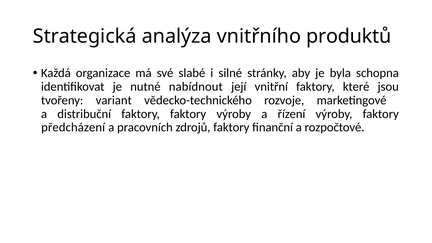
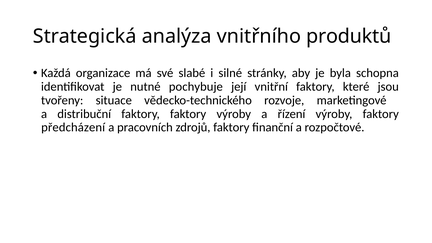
nabídnout: nabídnout -> pochybuje
variant: variant -> situace
